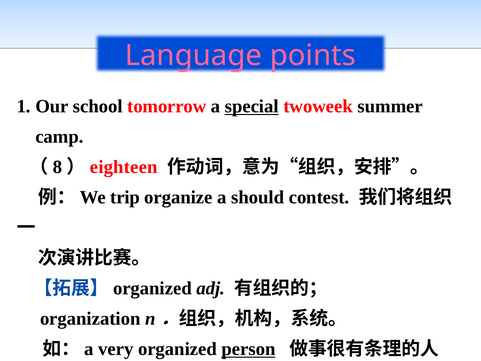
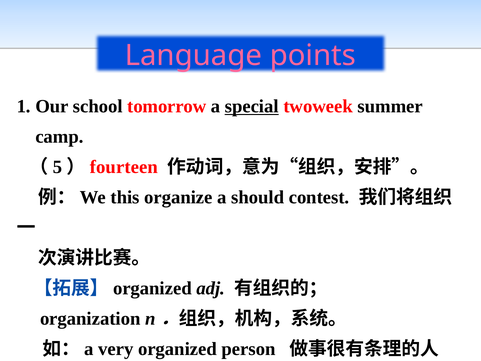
8: 8 -> 5
eighteen: eighteen -> fourteen
trip: trip -> this
person underline: present -> none
